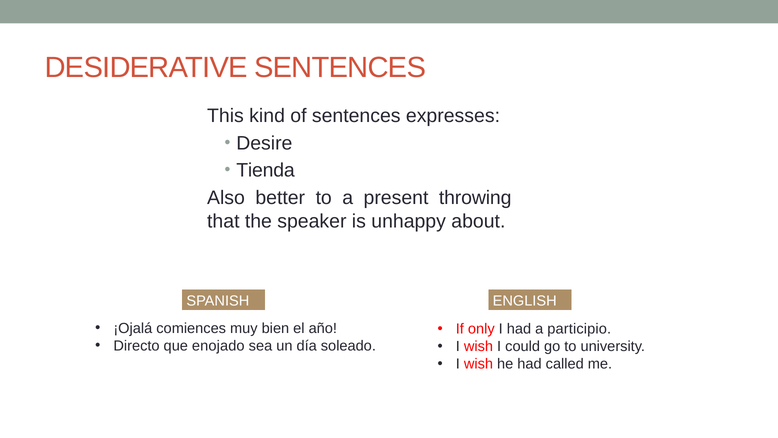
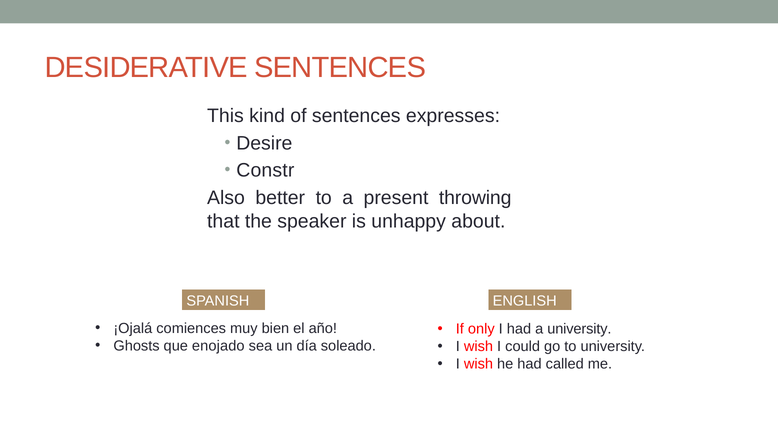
Tienda: Tienda -> Constr
a participio: participio -> university
Directo: Directo -> Ghosts
